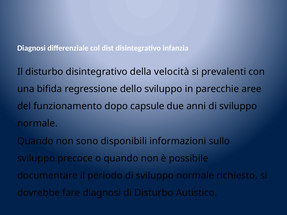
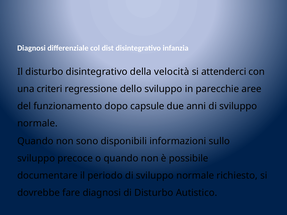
prevalenti: prevalenti -> attenderci
bifida: bifida -> criteri
